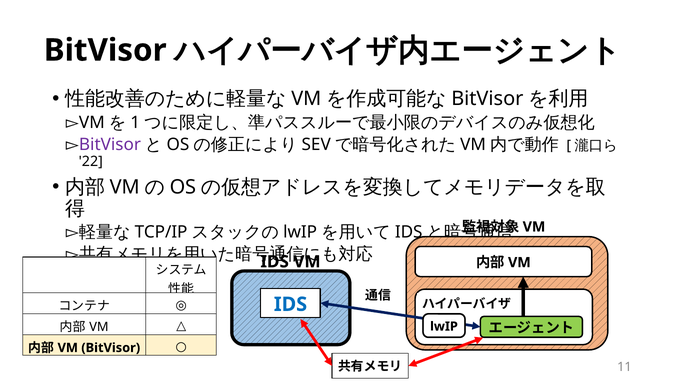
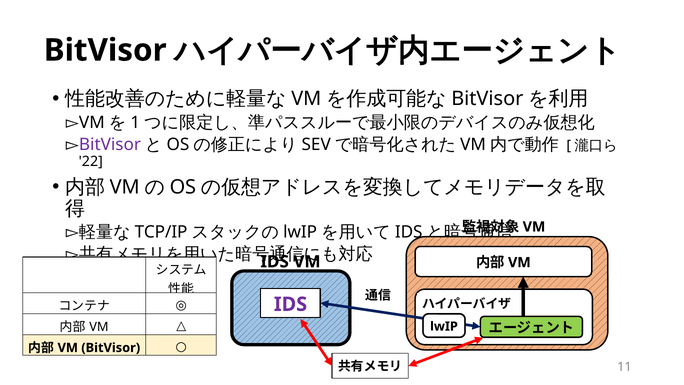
IDS at (291, 304) colour: blue -> purple
